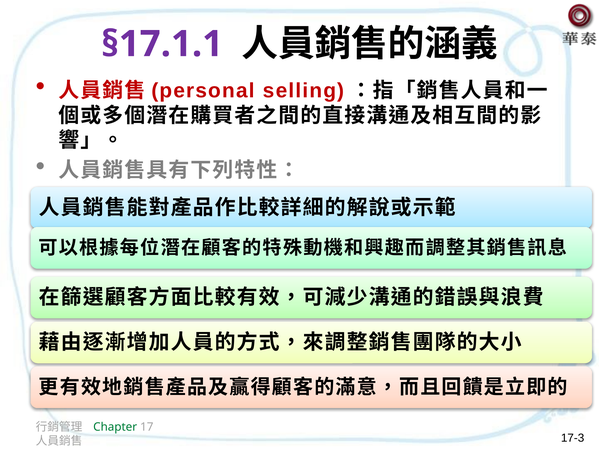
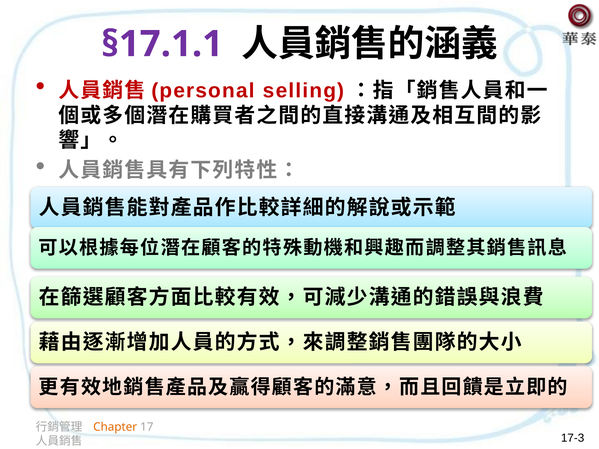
Chapter colour: green -> orange
